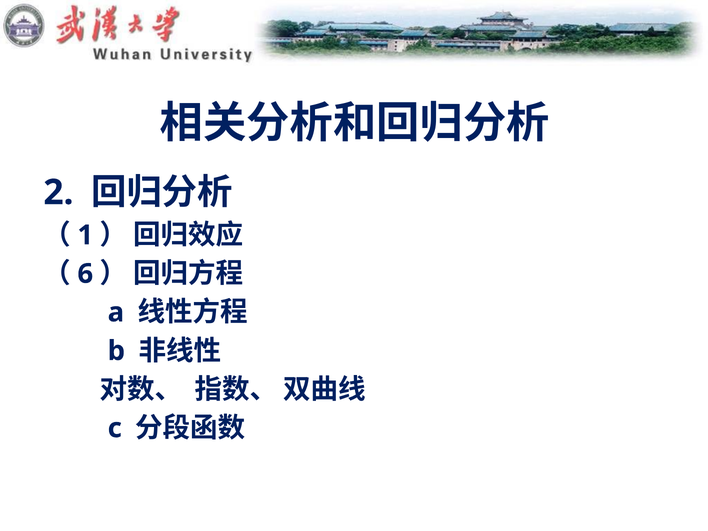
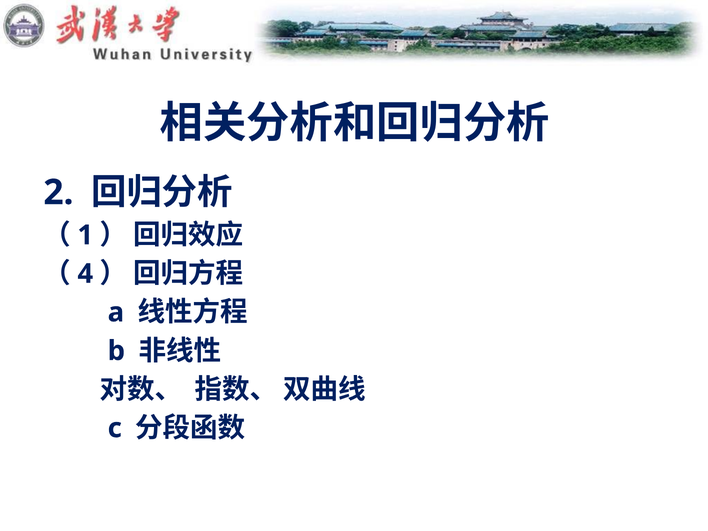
6: 6 -> 4
